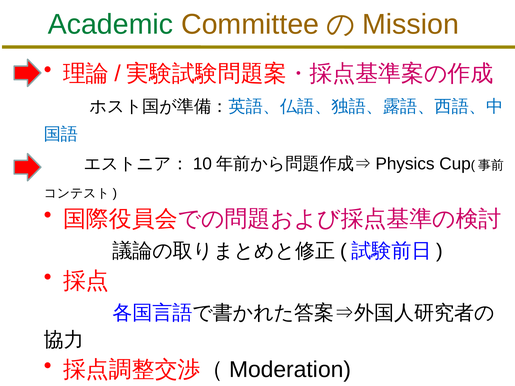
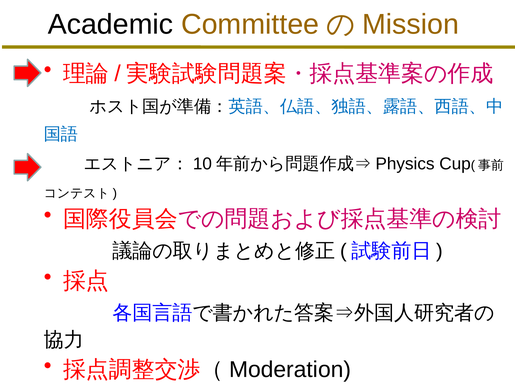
Academic colour: green -> black
